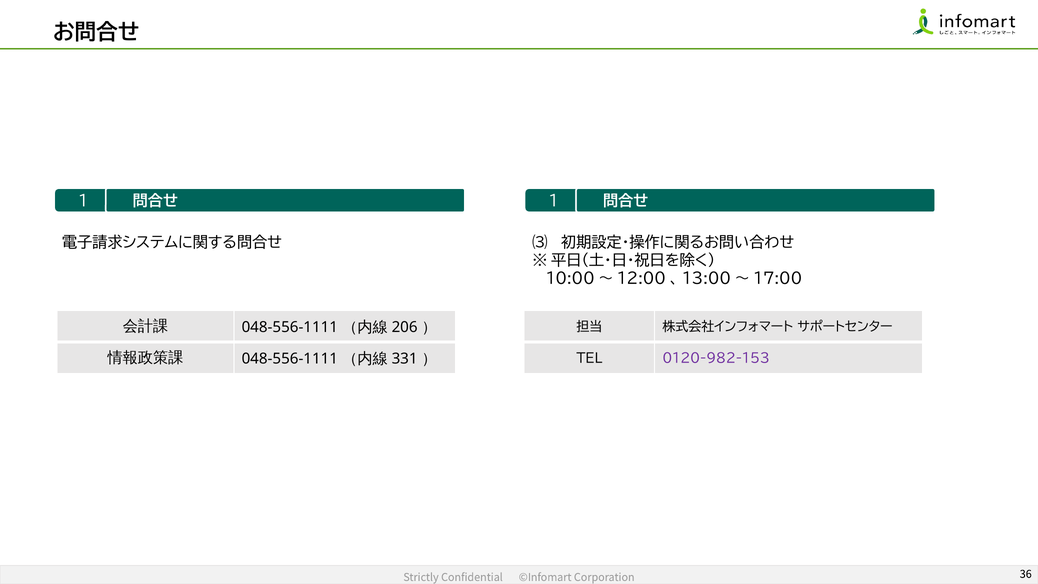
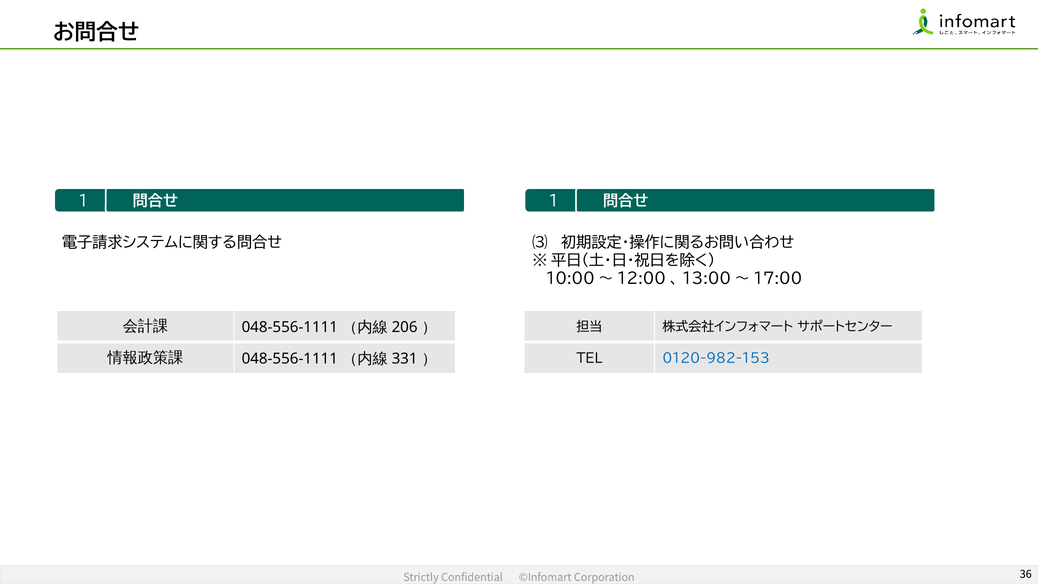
0120-982-153 colour: purple -> blue
